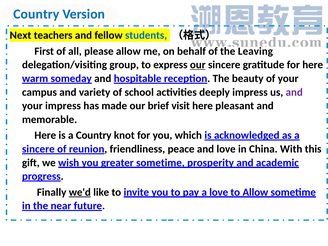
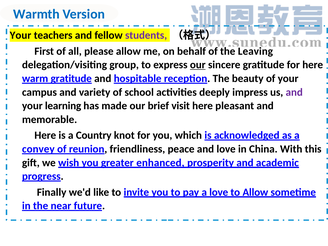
Country at (36, 14): Country -> Warmth
Next at (21, 35): Next -> Your
students colour: blue -> purple
warm someday: someday -> gratitude
your impress: impress -> learning
sincere at (38, 149): sincere -> convey
greater sometime: sometime -> enhanced
we'd underline: present -> none
